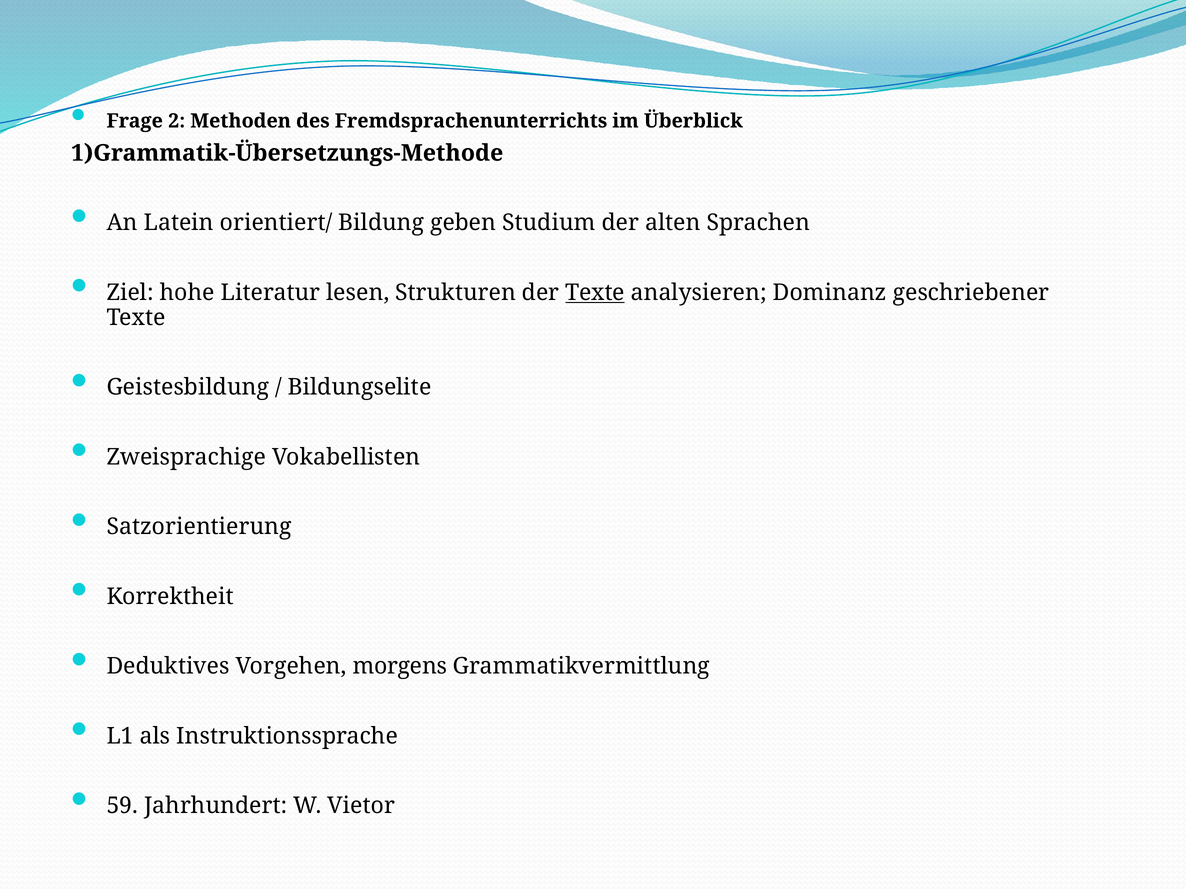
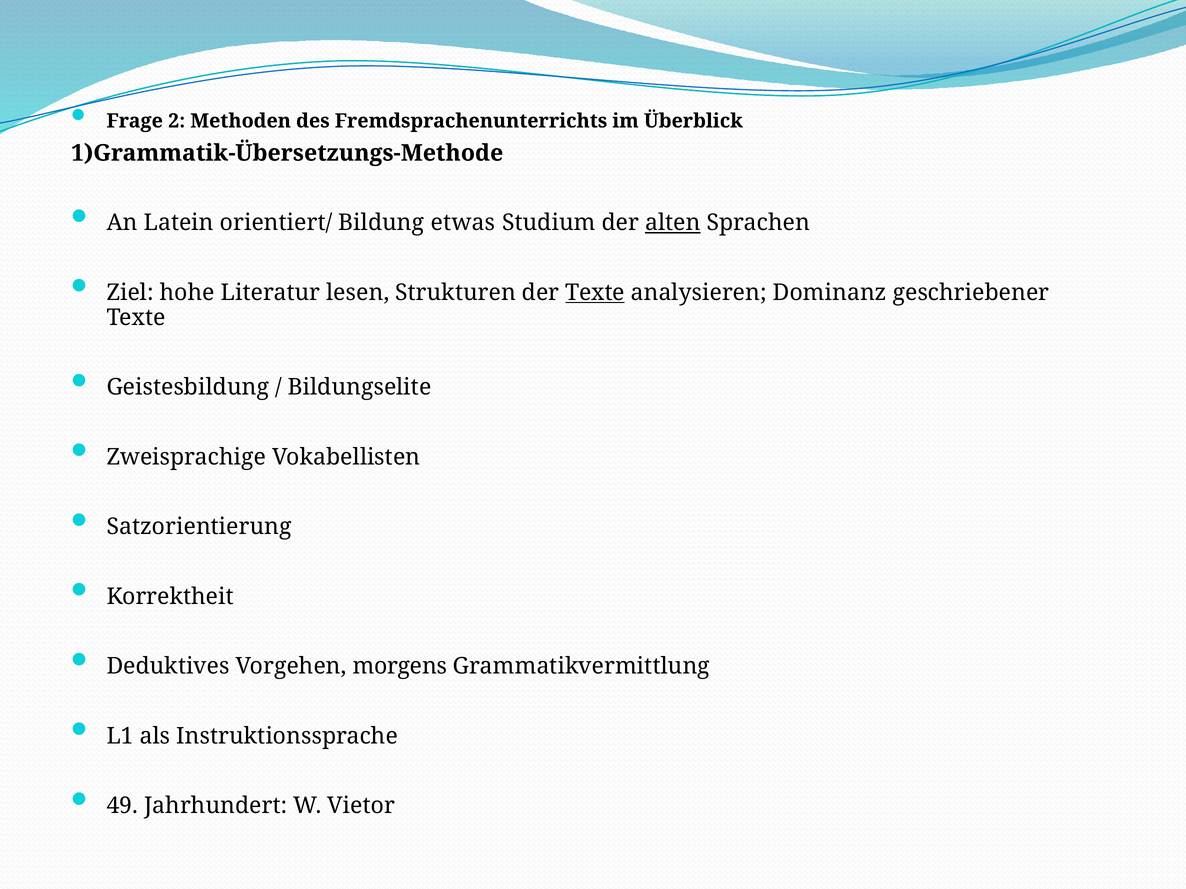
geben: geben -> etwas
alten underline: none -> present
59: 59 -> 49
